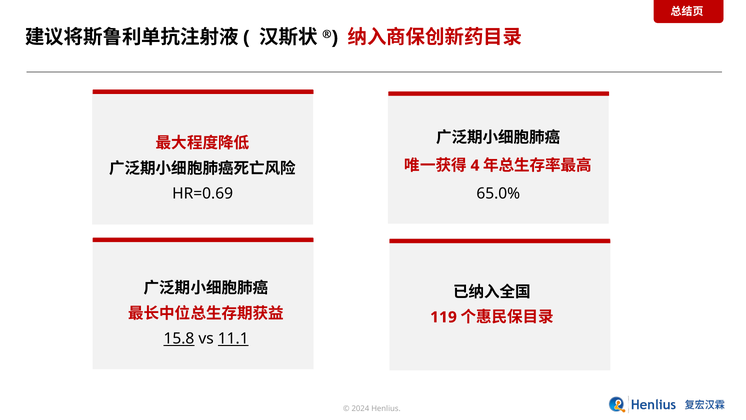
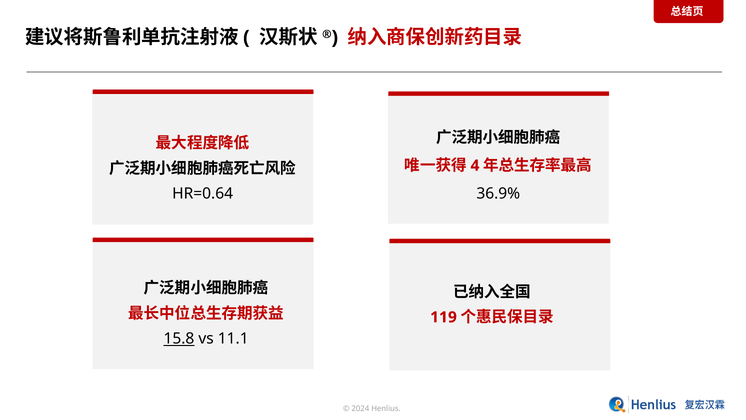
65.0%: 65.0% -> 36.9%
HR=0.69: HR=0.69 -> HR=0.64
11.1 underline: present -> none
